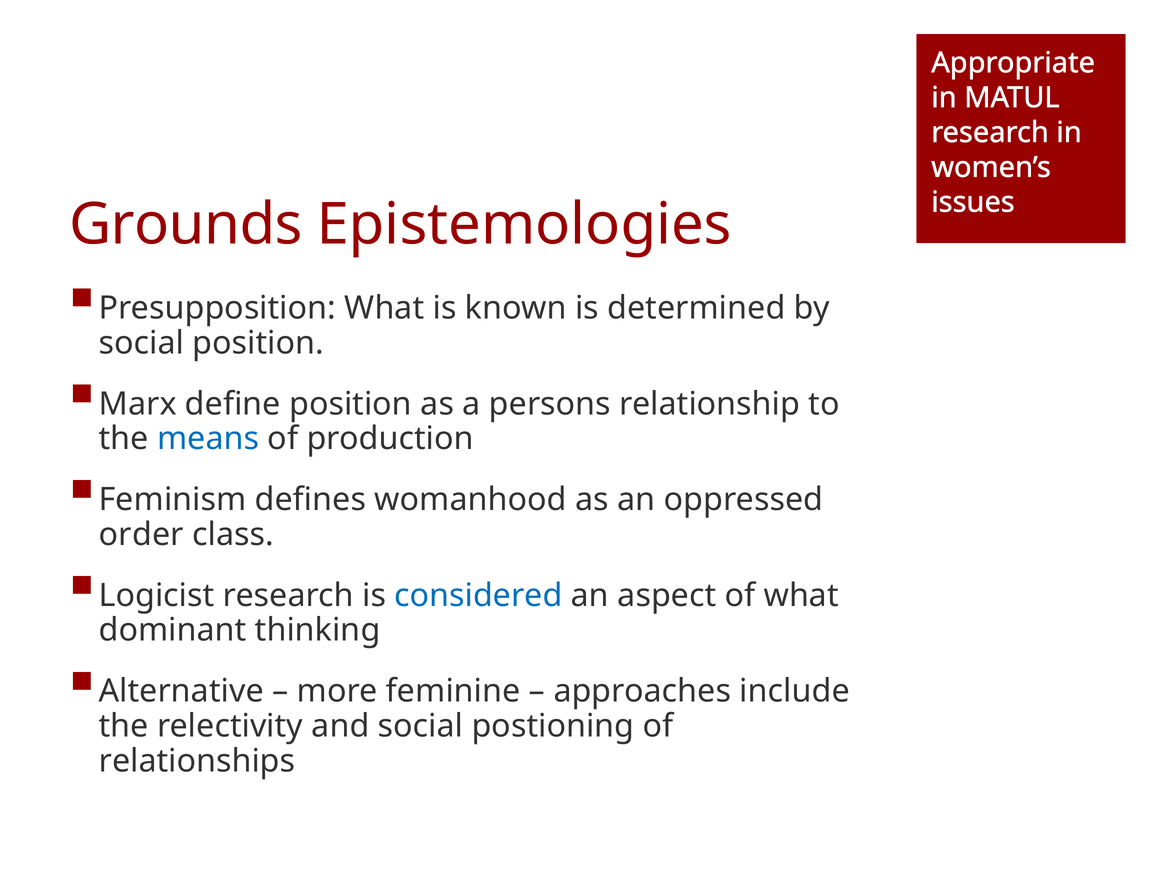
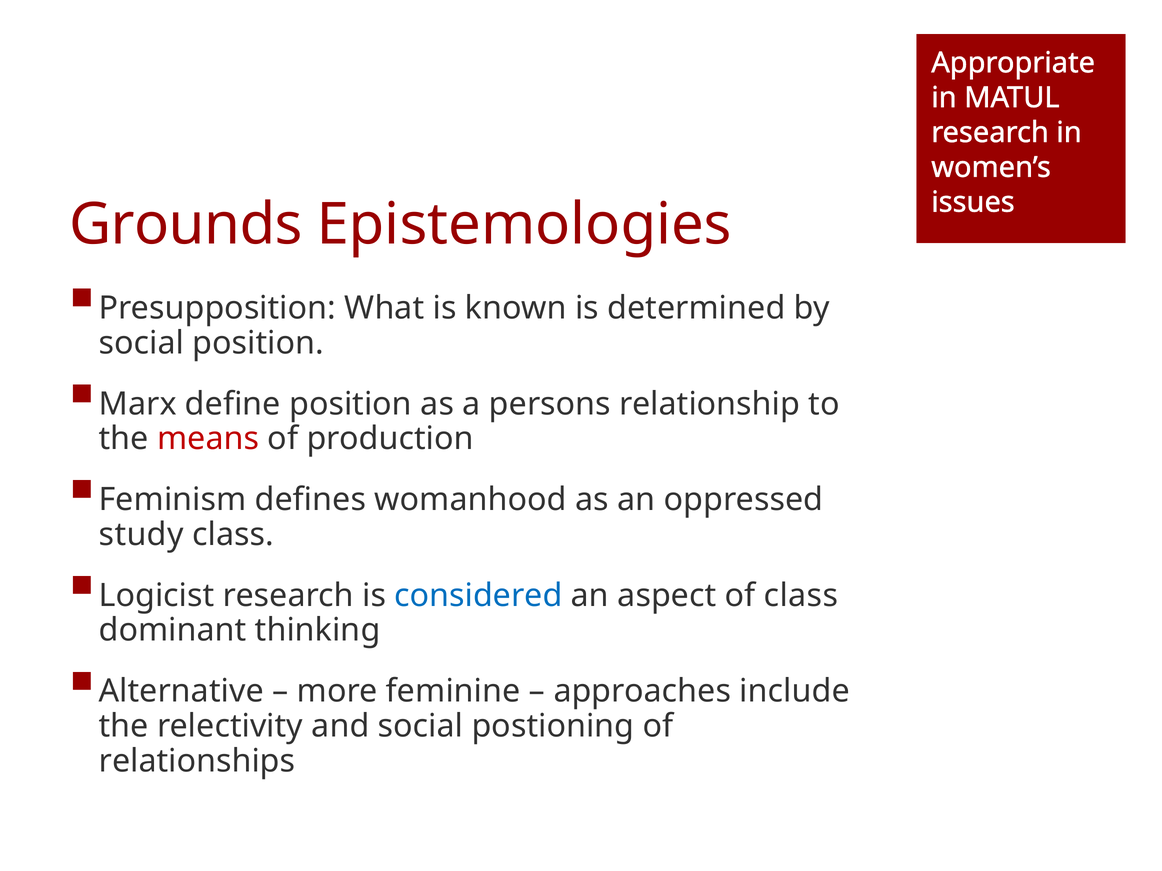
means colour: blue -> red
order: order -> study
of what: what -> class
